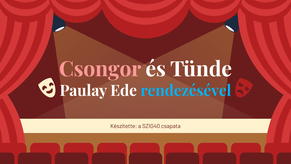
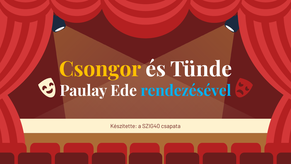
Csongor colour: pink -> yellow
